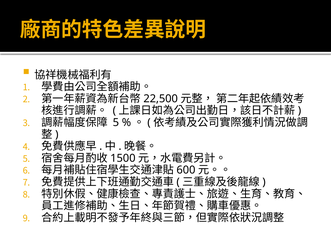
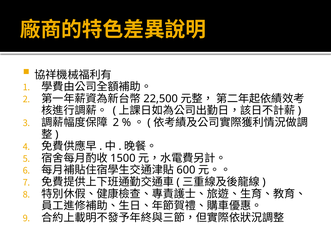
5 at (116, 123): 5 -> 2
